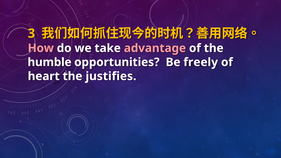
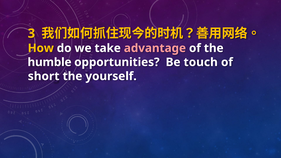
How colour: pink -> yellow
freely: freely -> touch
heart: heart -> short
justifies: justifies -> yourself
